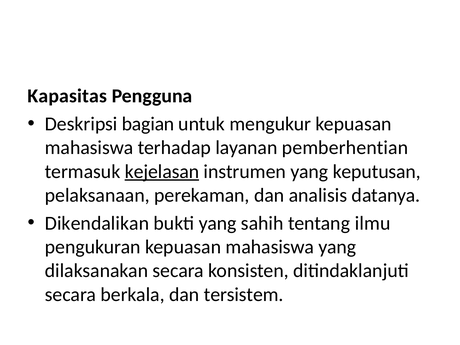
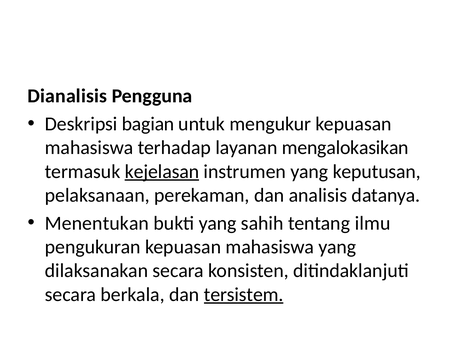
Kapasitas: Kapasitas -> Dianalisis
pemberhentian: pemberhentian -> mengalokasikan
Dikendalikan: Dikendalikan -> Menentukan
tersistem underline: none -> present
